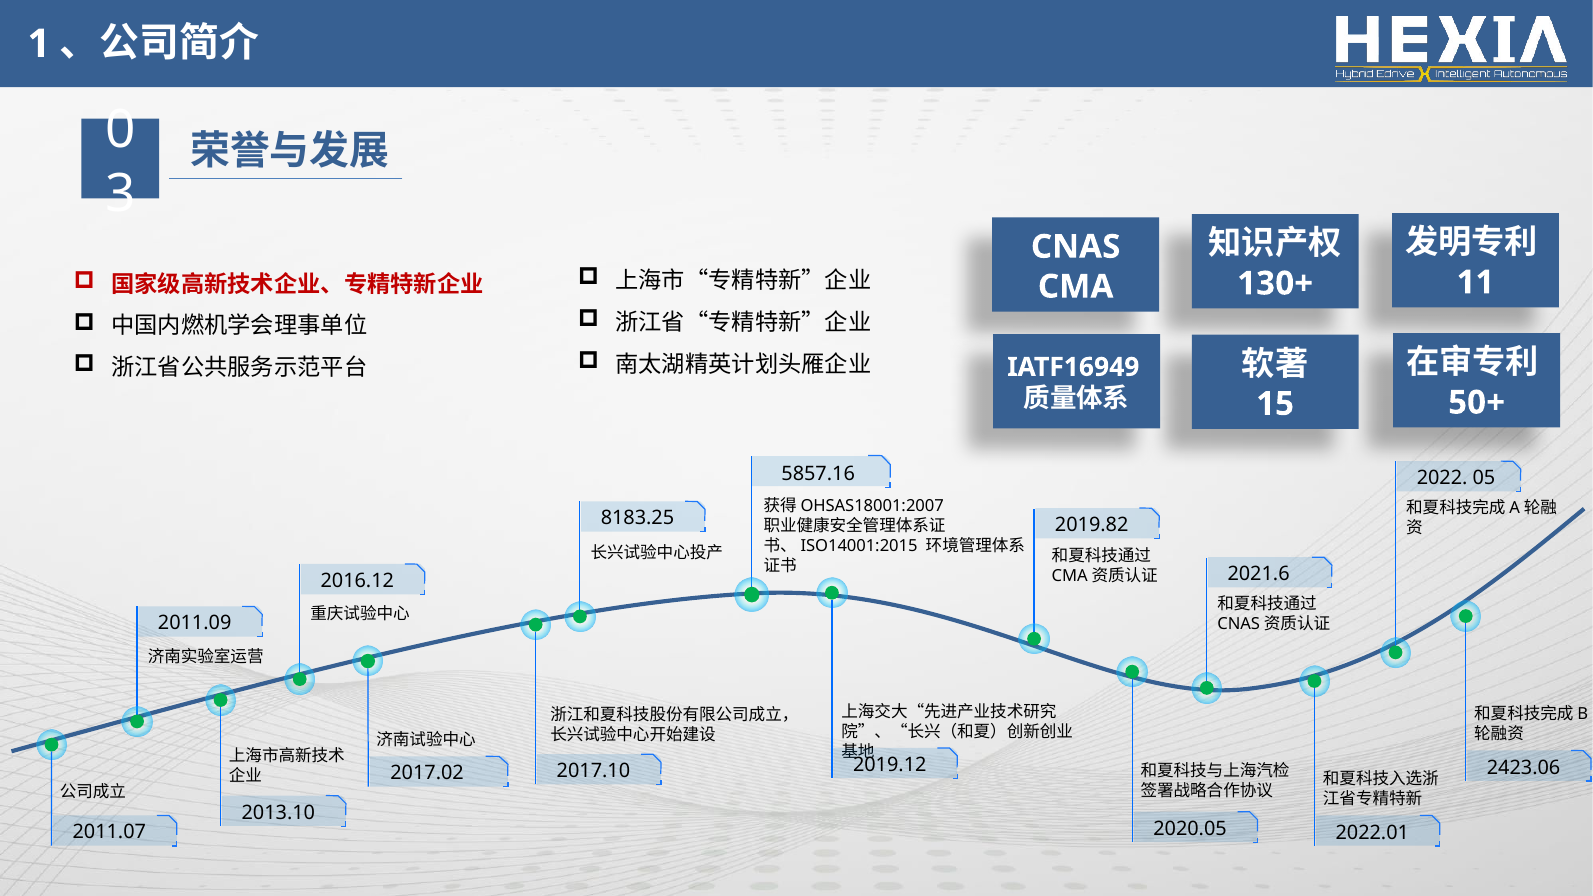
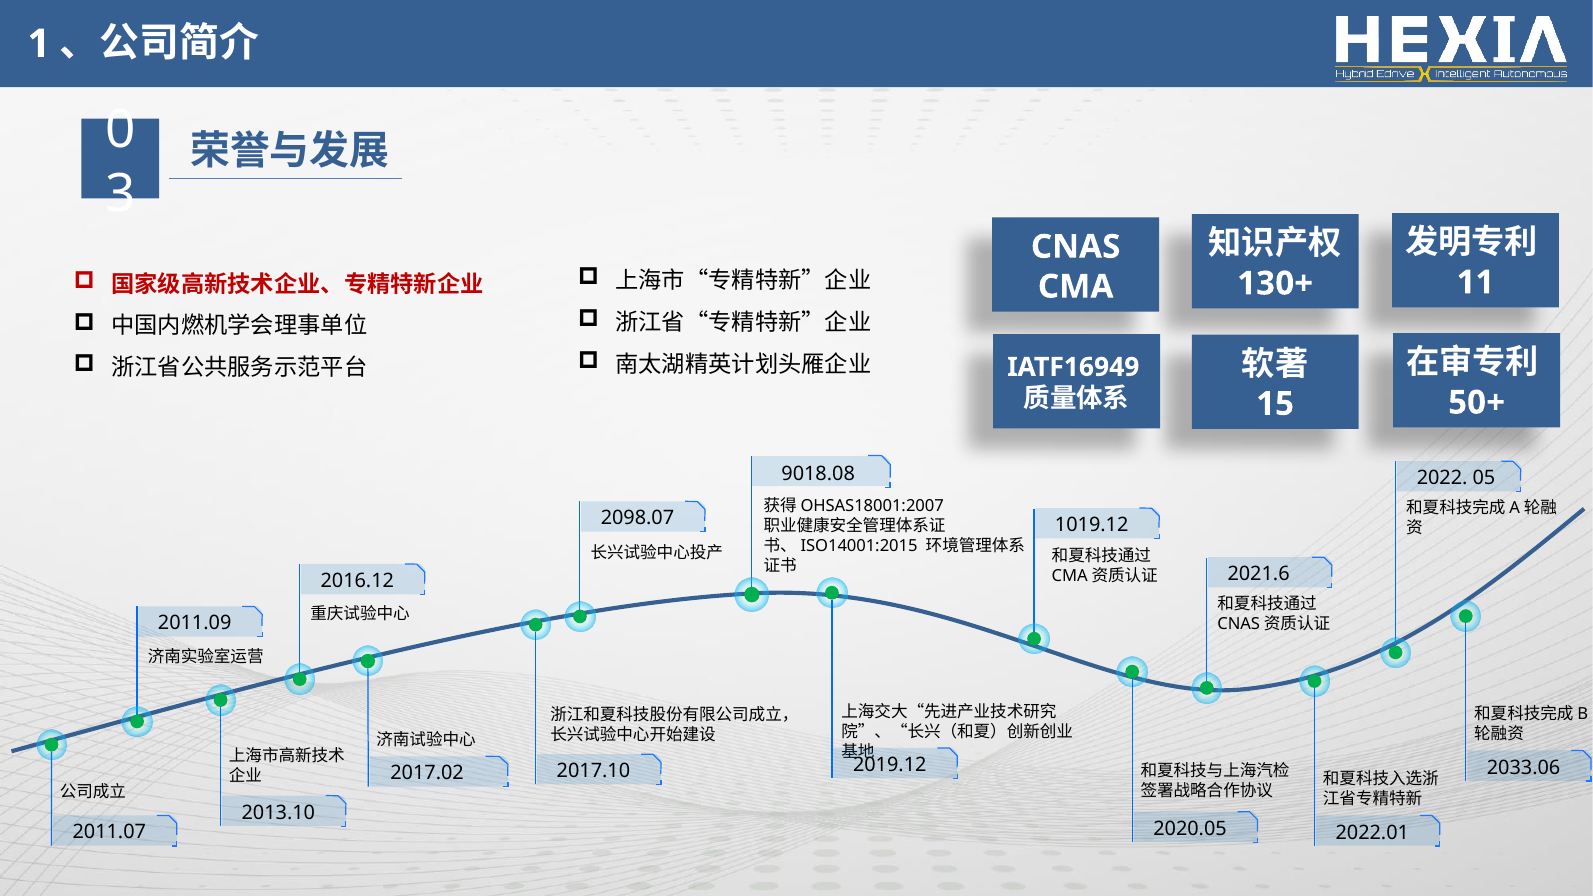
5857.16: 5857.16 -> 9018.08
8183.25: 8183.25 -> 2098.07
2019.82: 2019.82 -> 1019.12
2423.06: 2423.06 -> 2033.06
